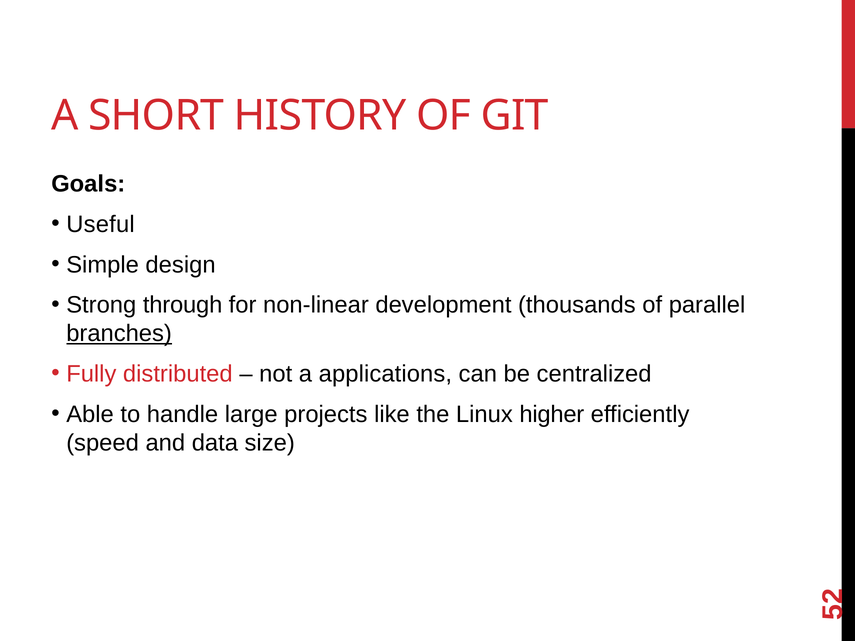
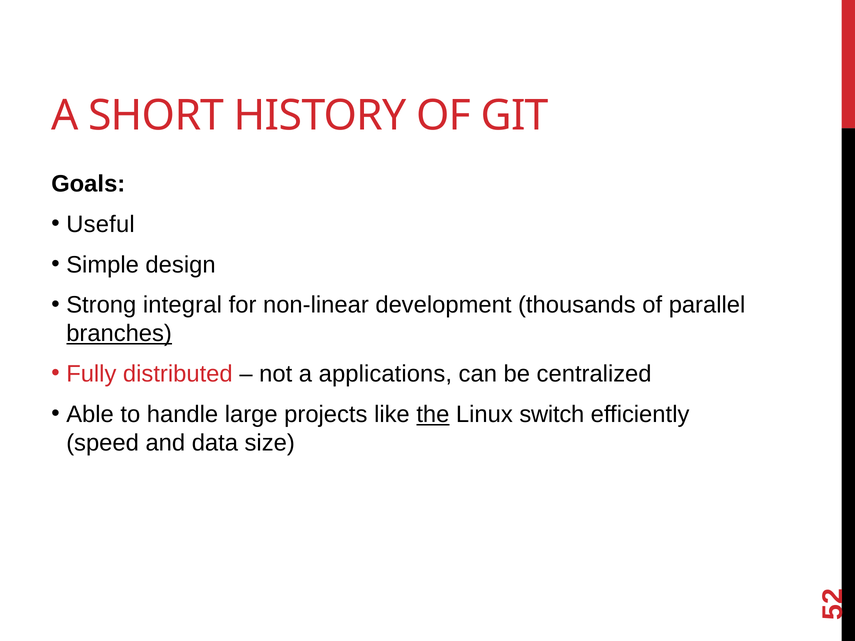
through: through -> integral
the underline: none -> present
higher: higher -> switch
